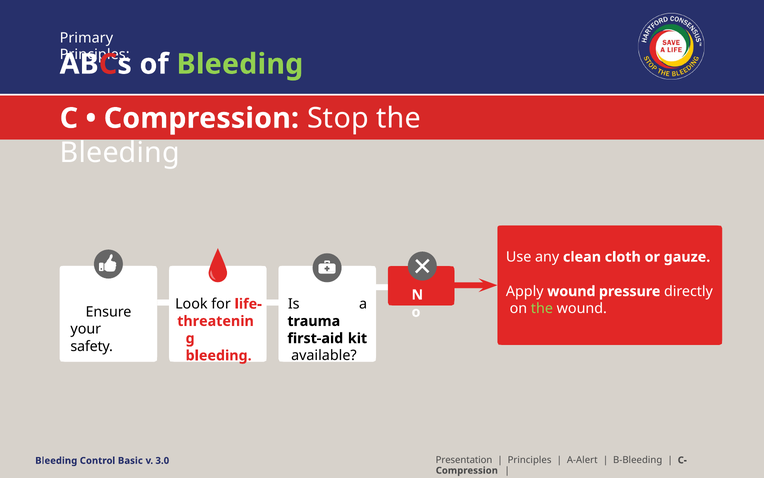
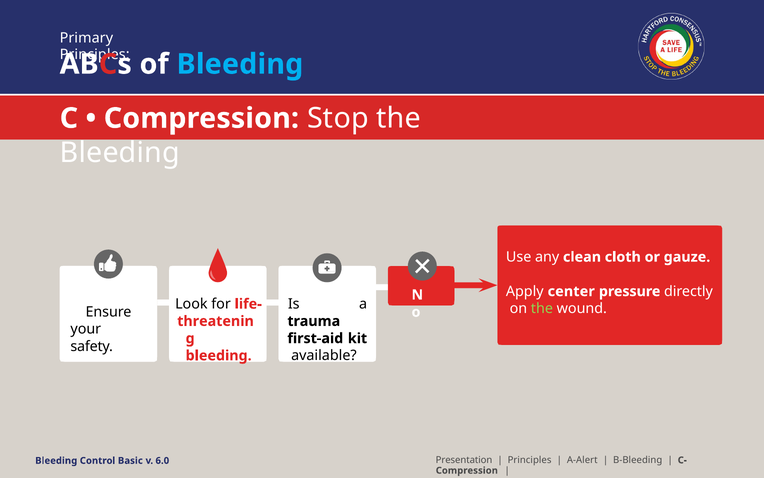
Bleeding at (240, 64) colour: light green -> light blue
Apply wound: wound -> center
3.0: 3.0 -> 6.0
